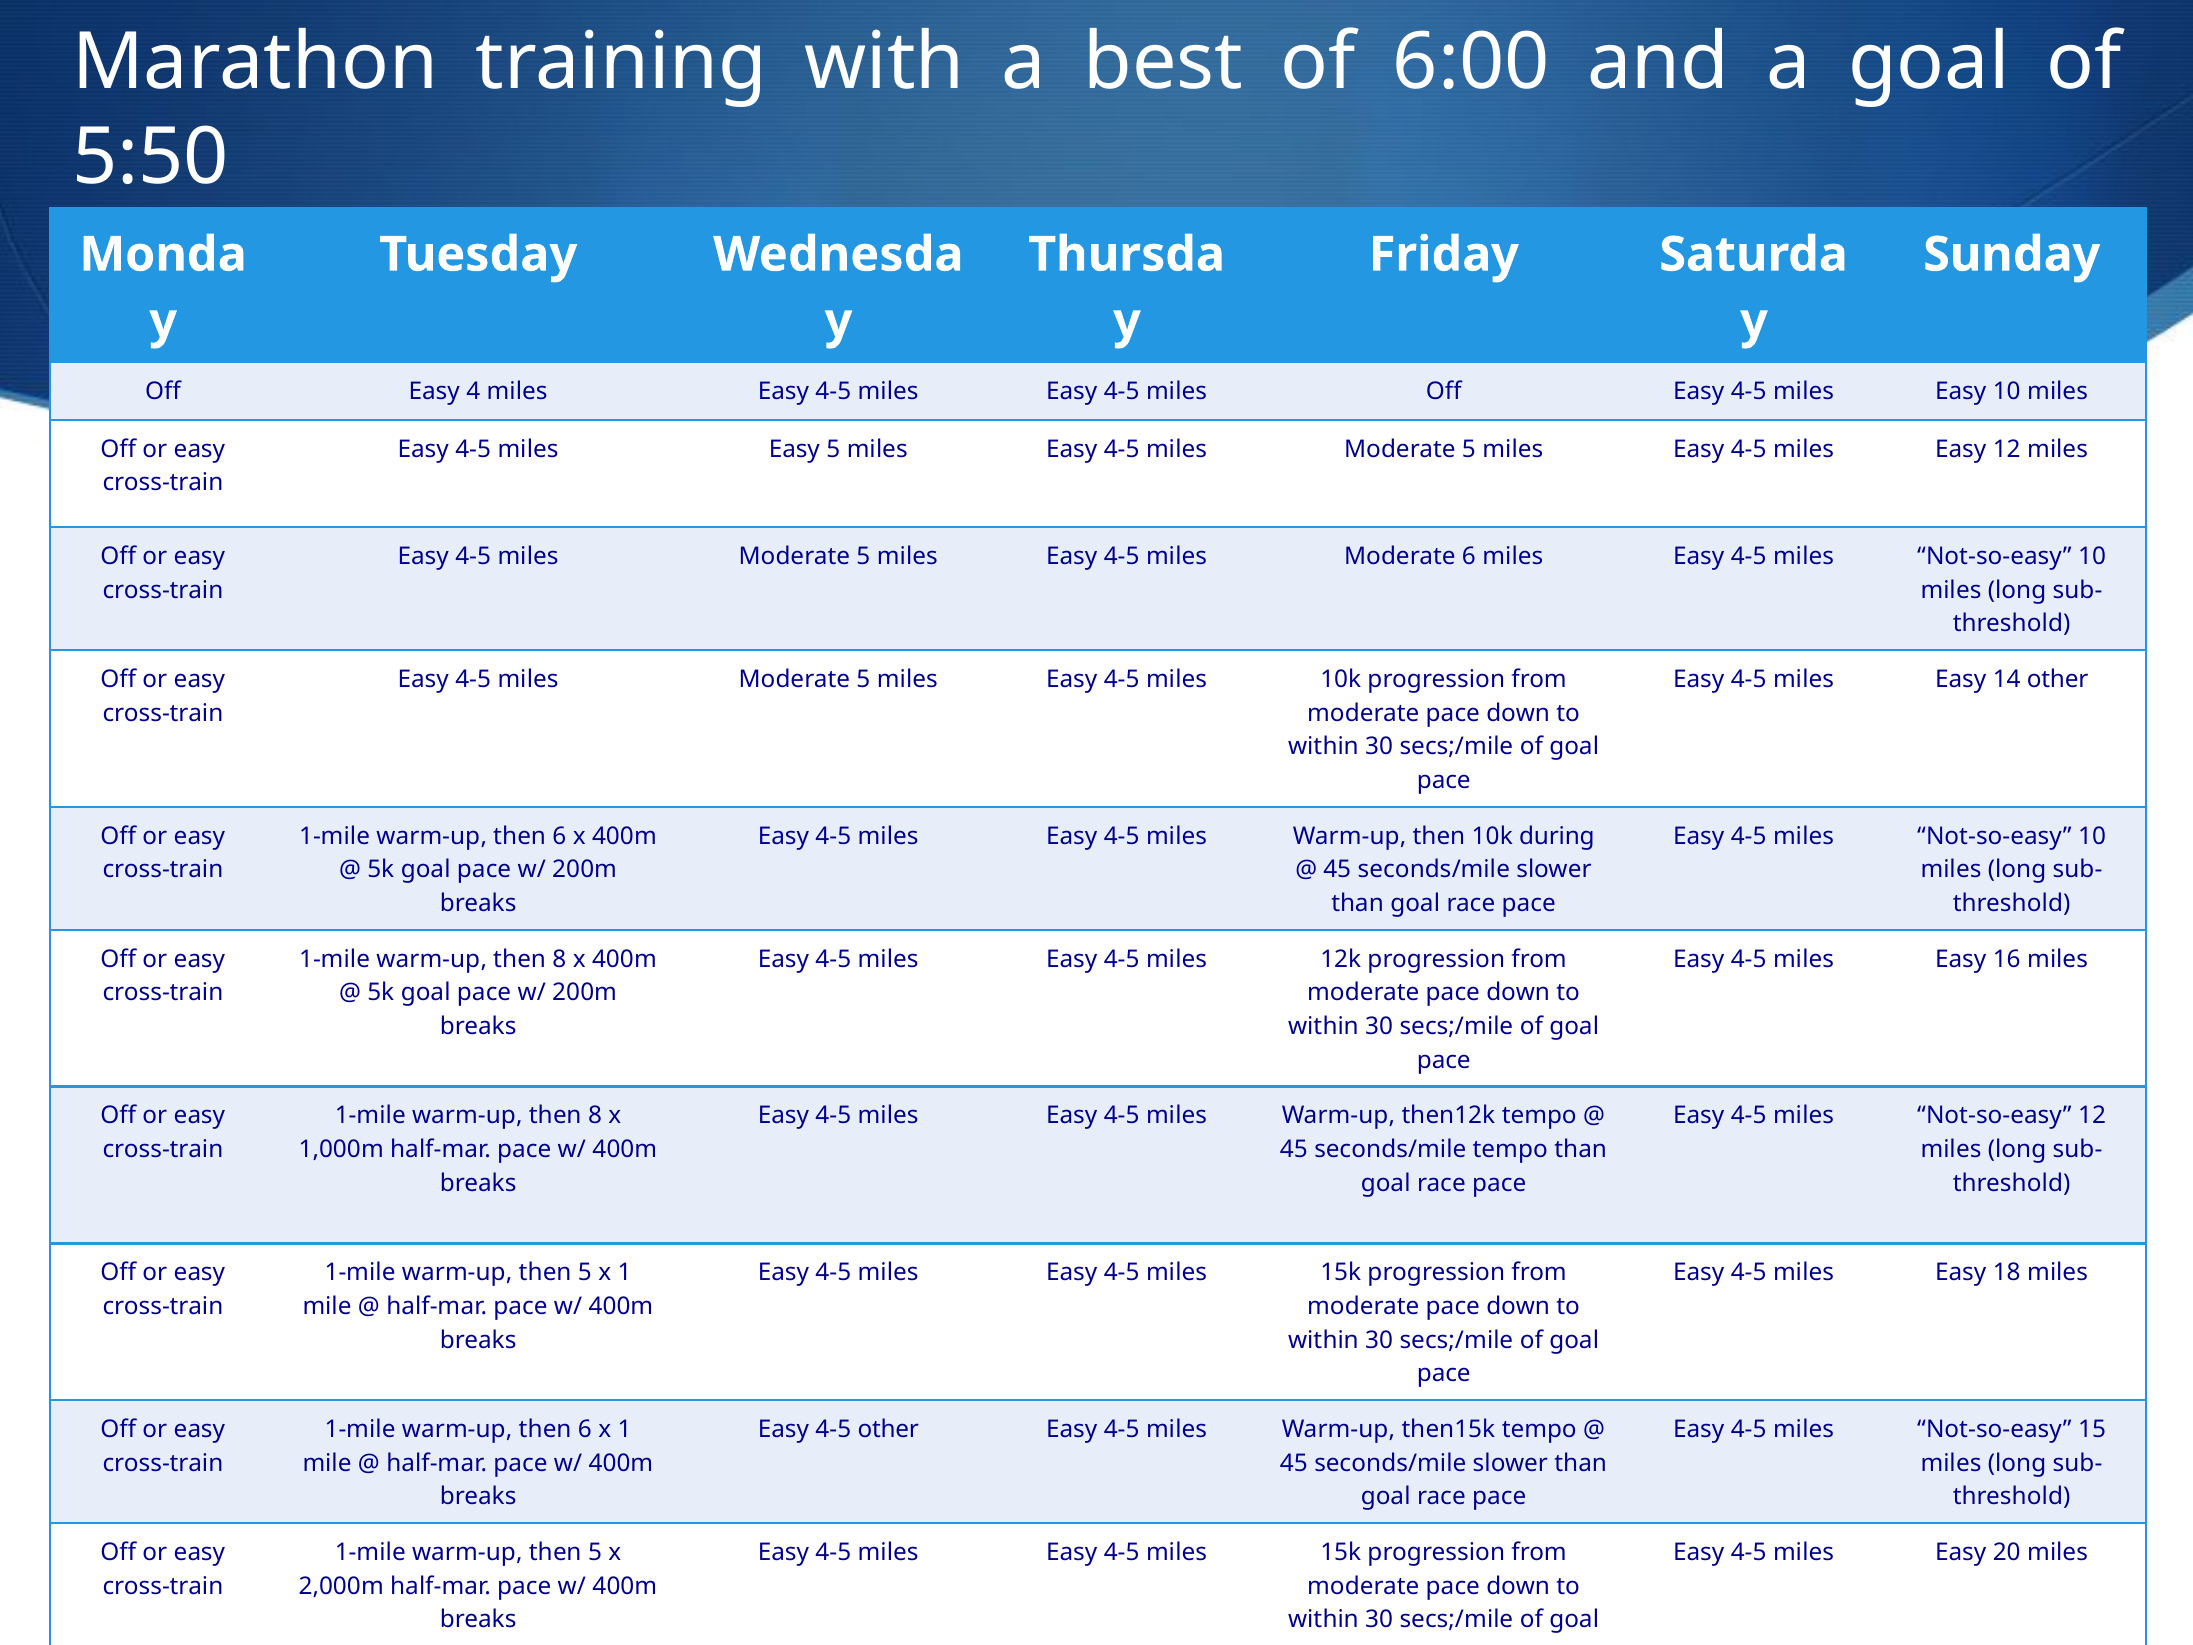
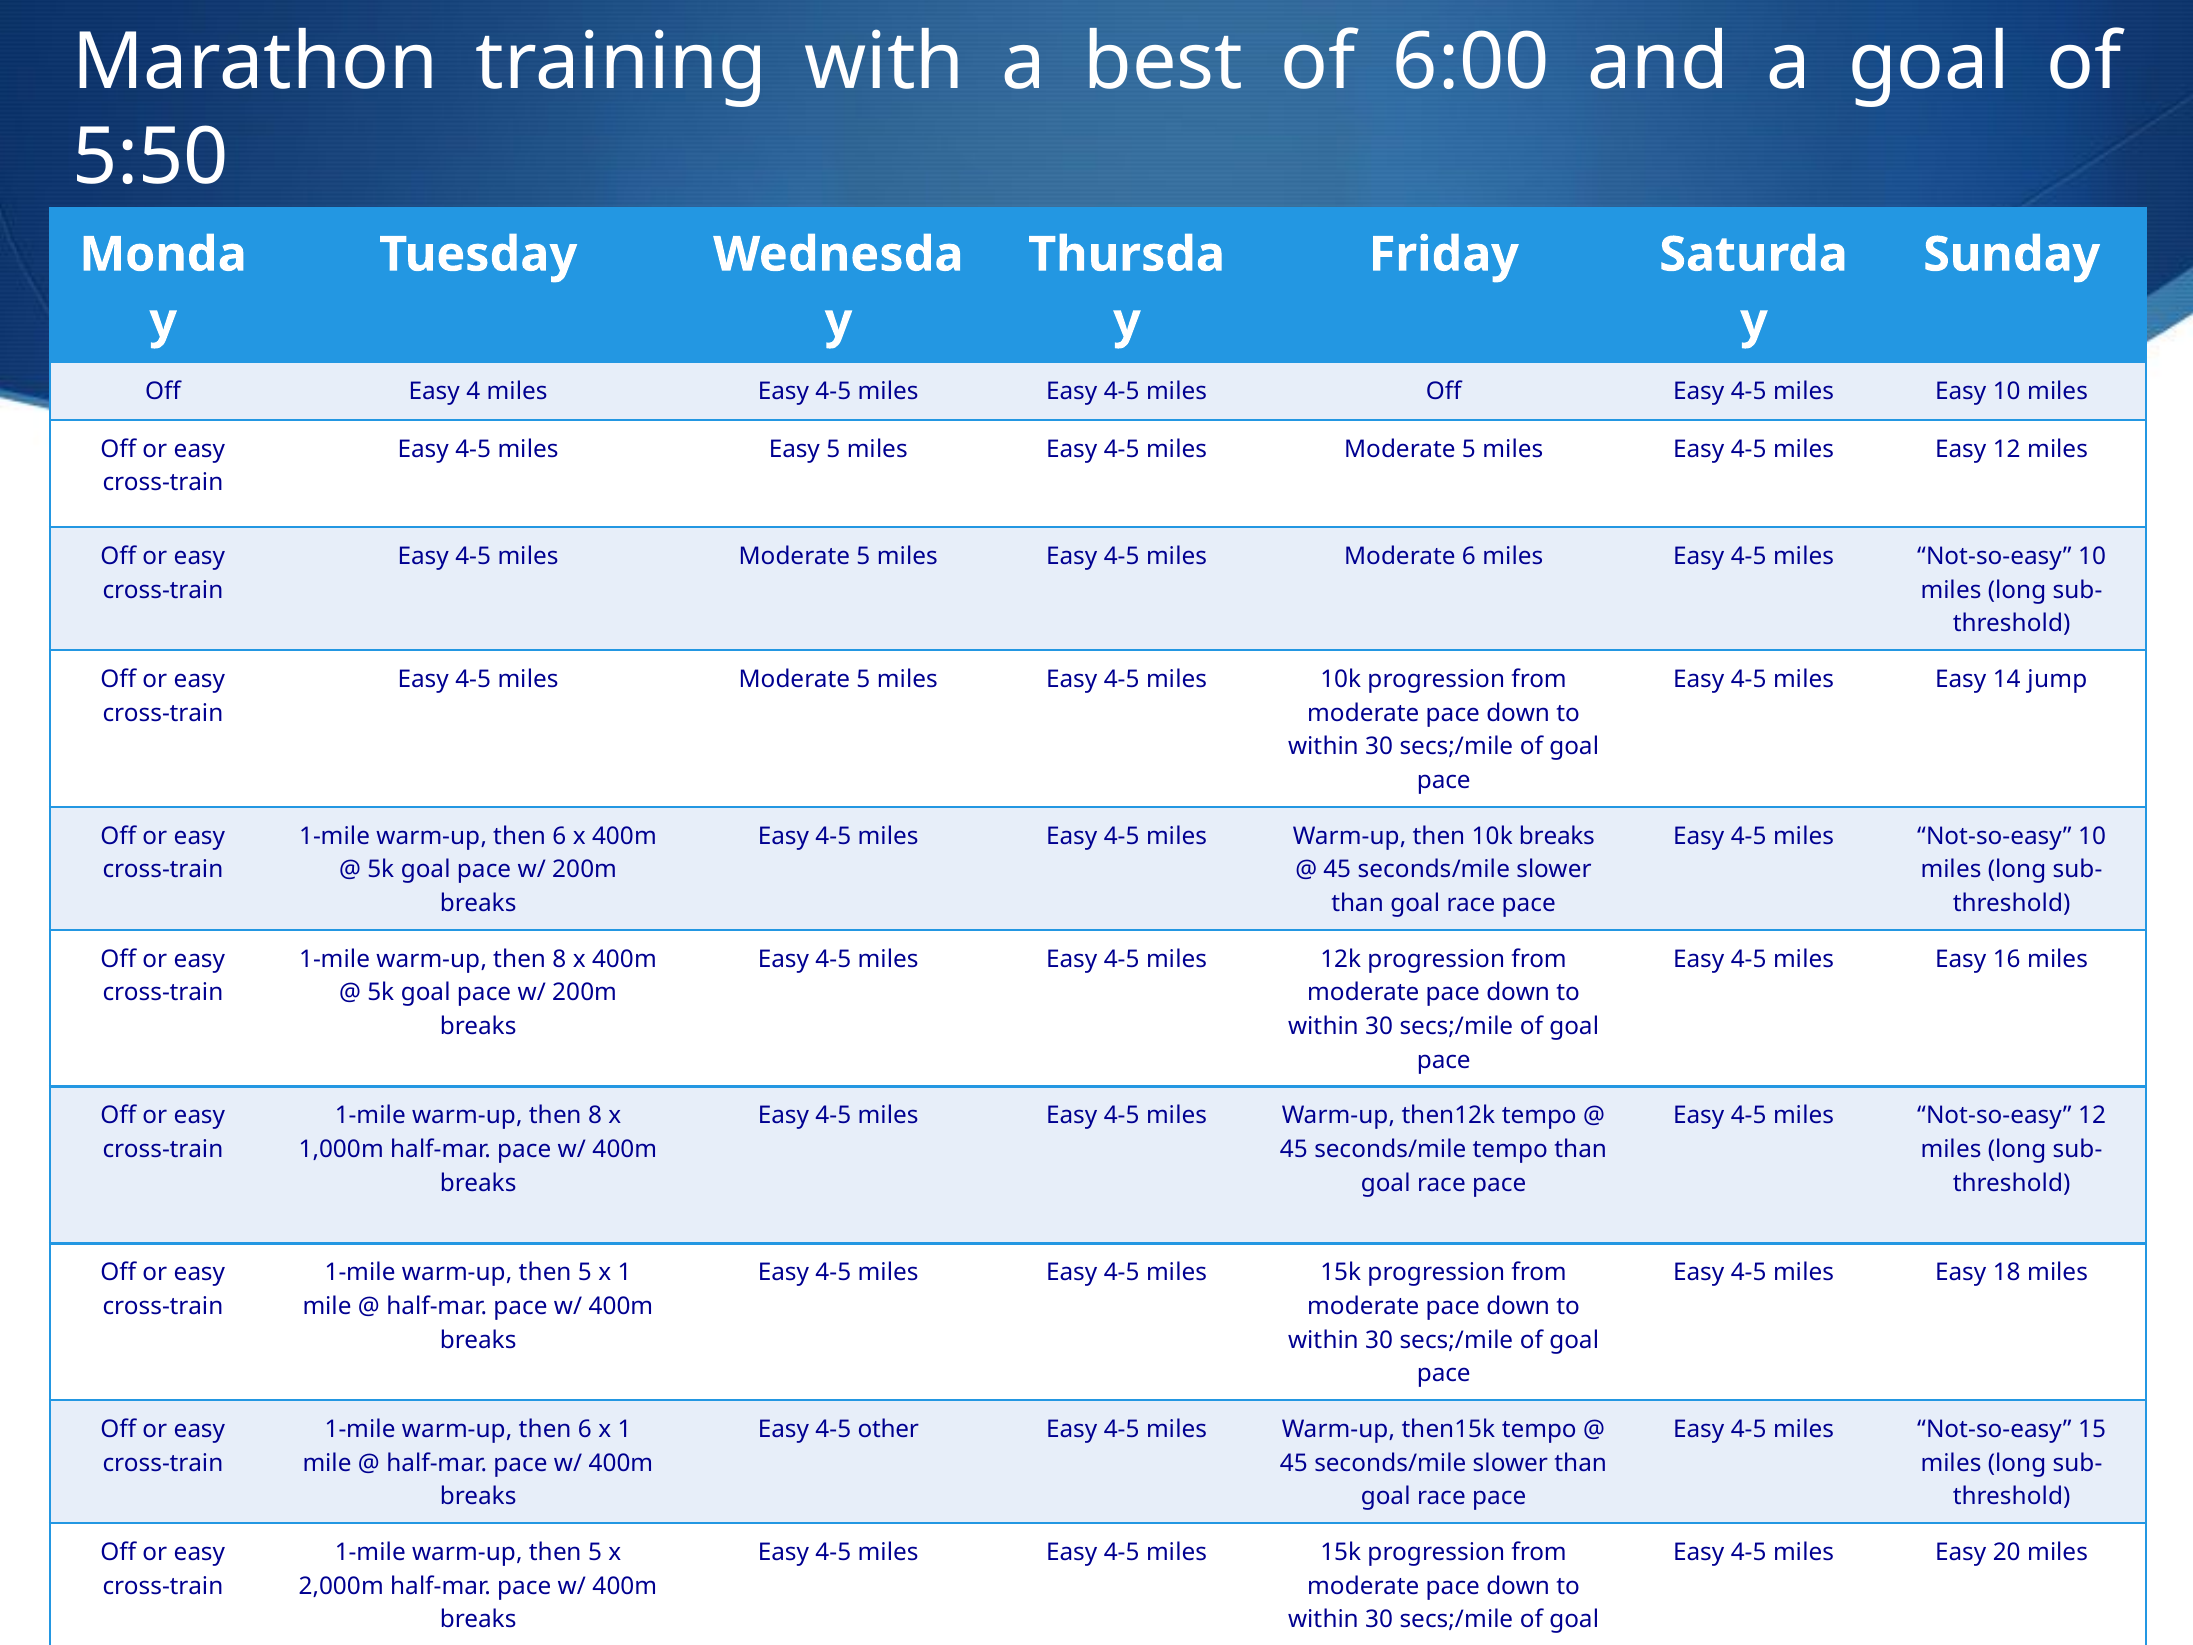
14 other: other -> jump
10k during: during -> breaks
